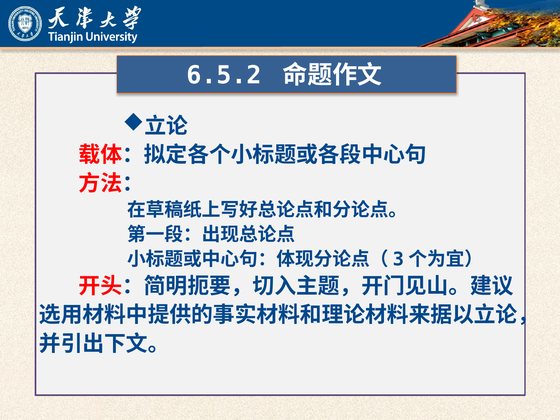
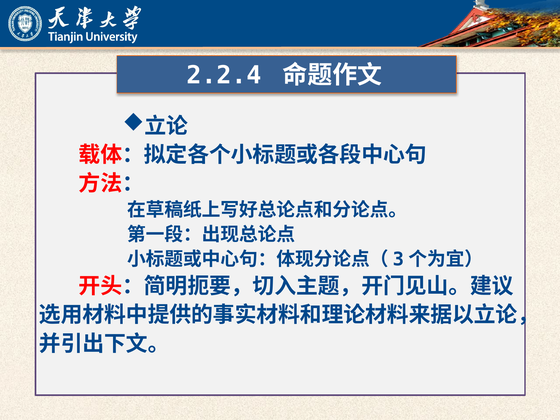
6.5.2: 6.5.2 -> 2.2.4
